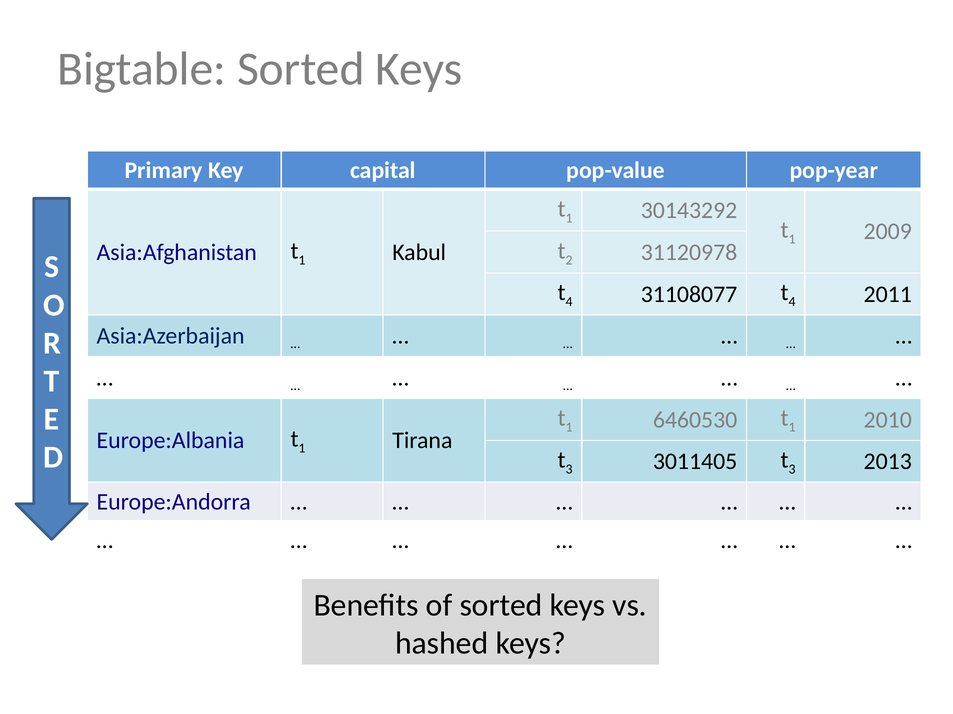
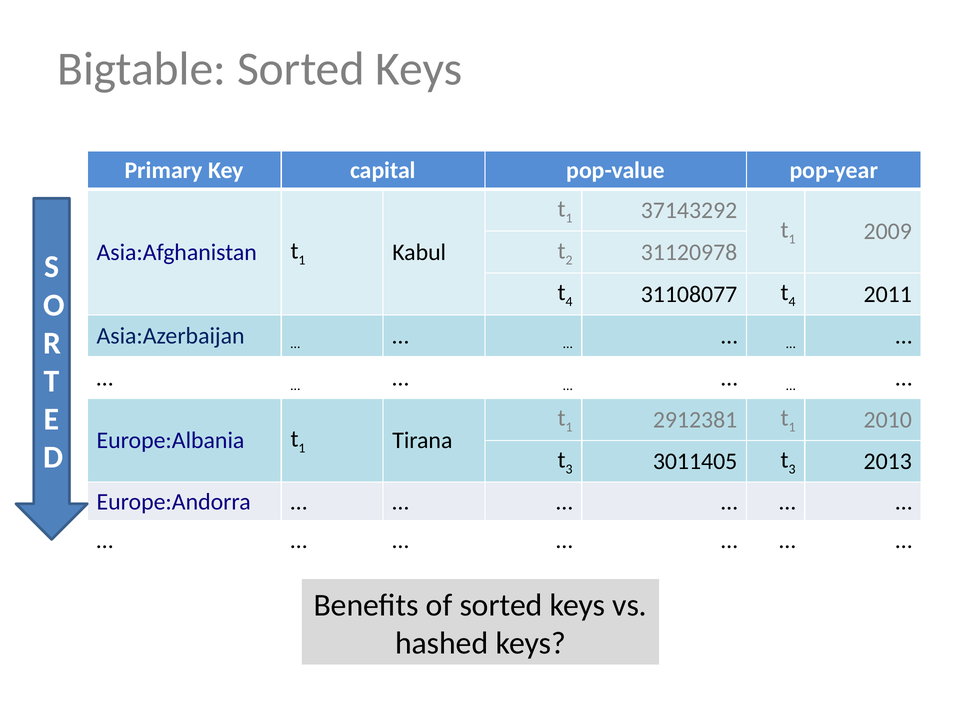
30143292: 30143292 -> 37143292
6460530: 6460530 -> 2912381
